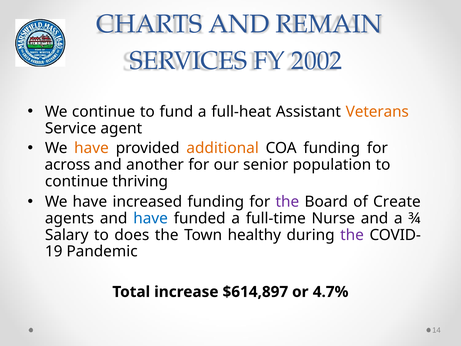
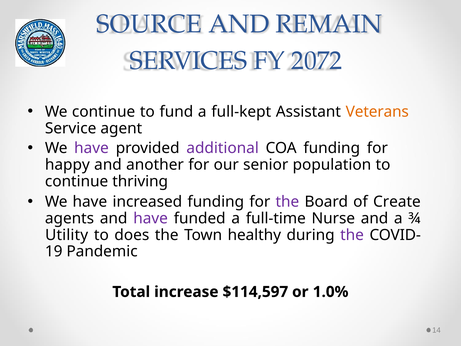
CHARTS: CHARTS -> SOURCE
2002: 2002 -> 2072
full-heat: full-heat -> full-kept
have at (91, 148) colour: orange -> purple
additional colour: orange -> purple
across: across -> happy
have at (151, 218) colour: blue -> purple
Salary: Salary -> Utility
$614,897: $614,897 -> $114,597
4.7%: 4.7% -> 1.0%
